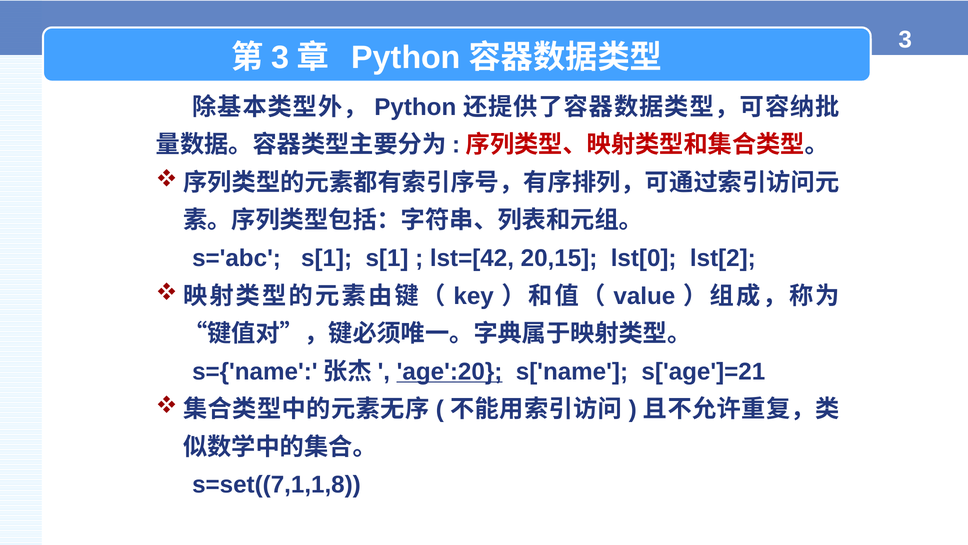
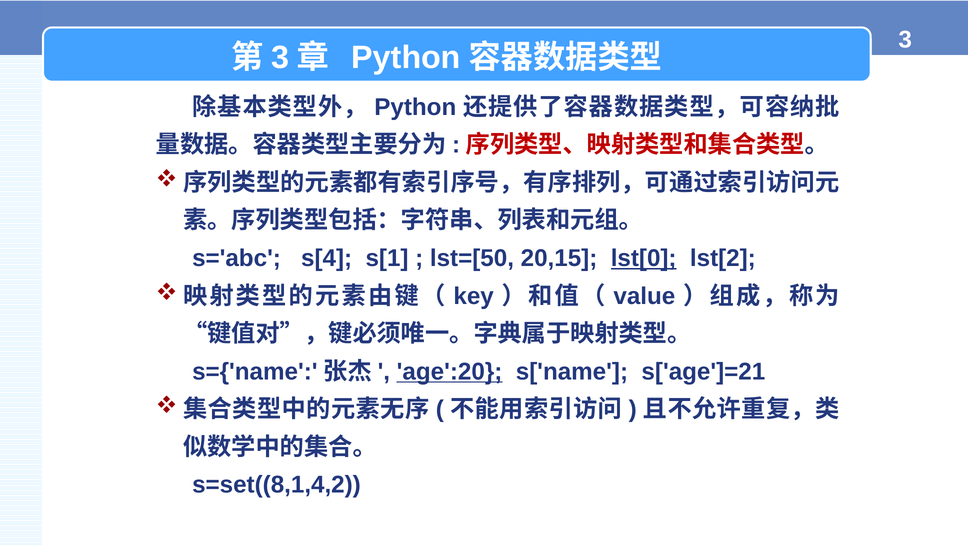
s='abc s[1: s[1 -> s[4
lst=[42: lst=[42 -> lst=[50
lst[0 underline: none -> present
s=set((7,1,1,8: s=set((7,1,1,8 -> s=set((8,1,4,2
